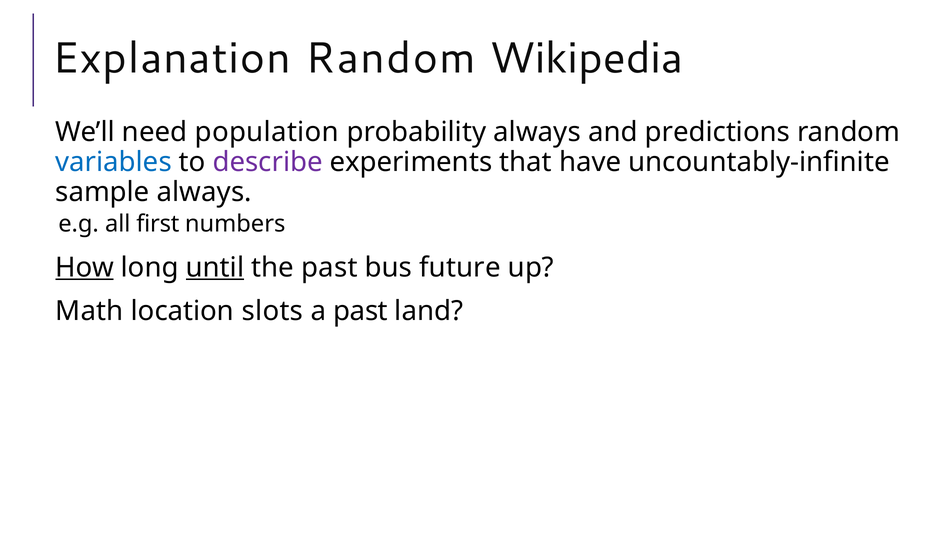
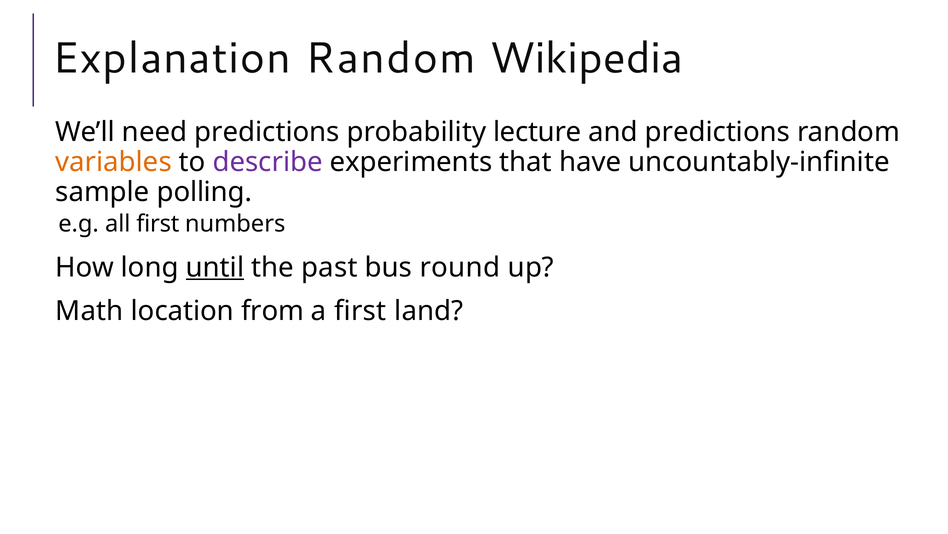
need population: population -> predictions
probability always: always -> lecture
variables colour: blue -> orange
sample always: always -> polling
How underline: present -> none
future: future -> round
slots: slots -> from
a past: past -> first
